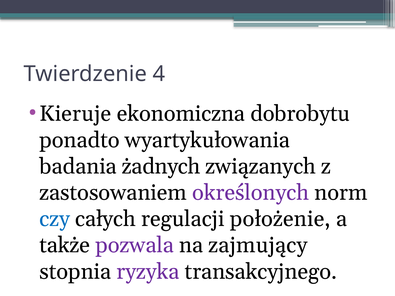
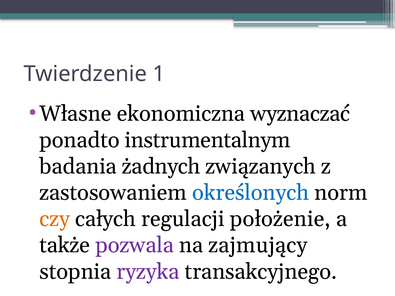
4: 4 -> 1
Kieruje: Kieruje -> Własne
dobrobytu: dobrobytu -> wyznaczać
wyartykułowania: wyartykułowania -> instrumentalnym
określonych colour: purple -> blue
czy colour: blue -> orange
